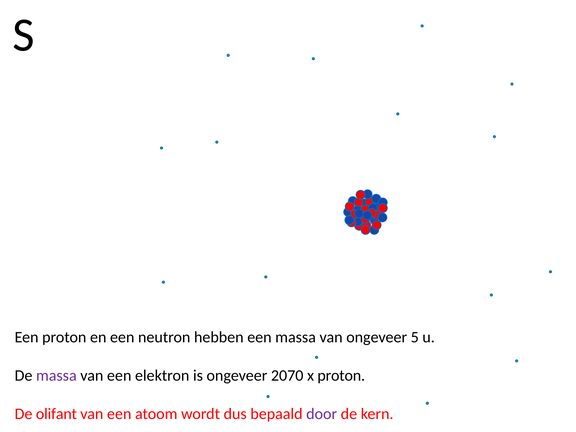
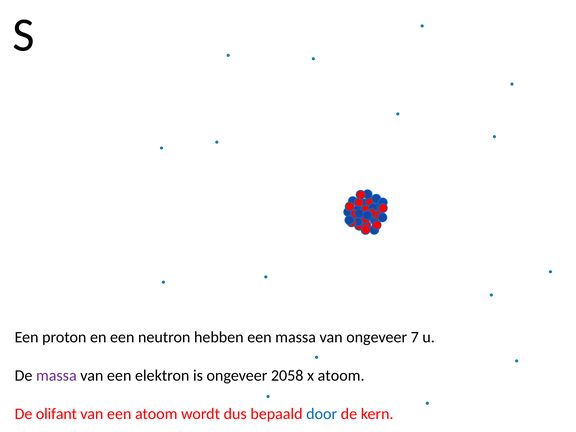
5: 5 -> 7
2070: 2070 -> 2058
x proton: proton -> atoom
door colour: purple -> blue
